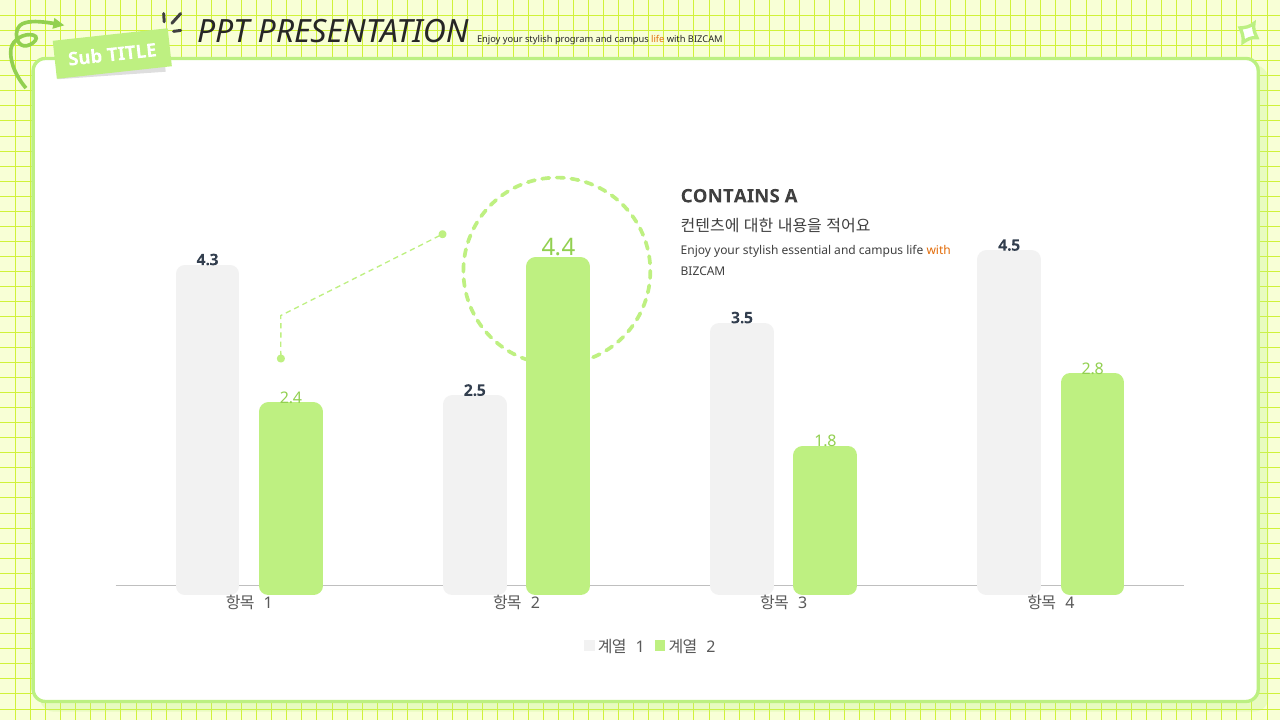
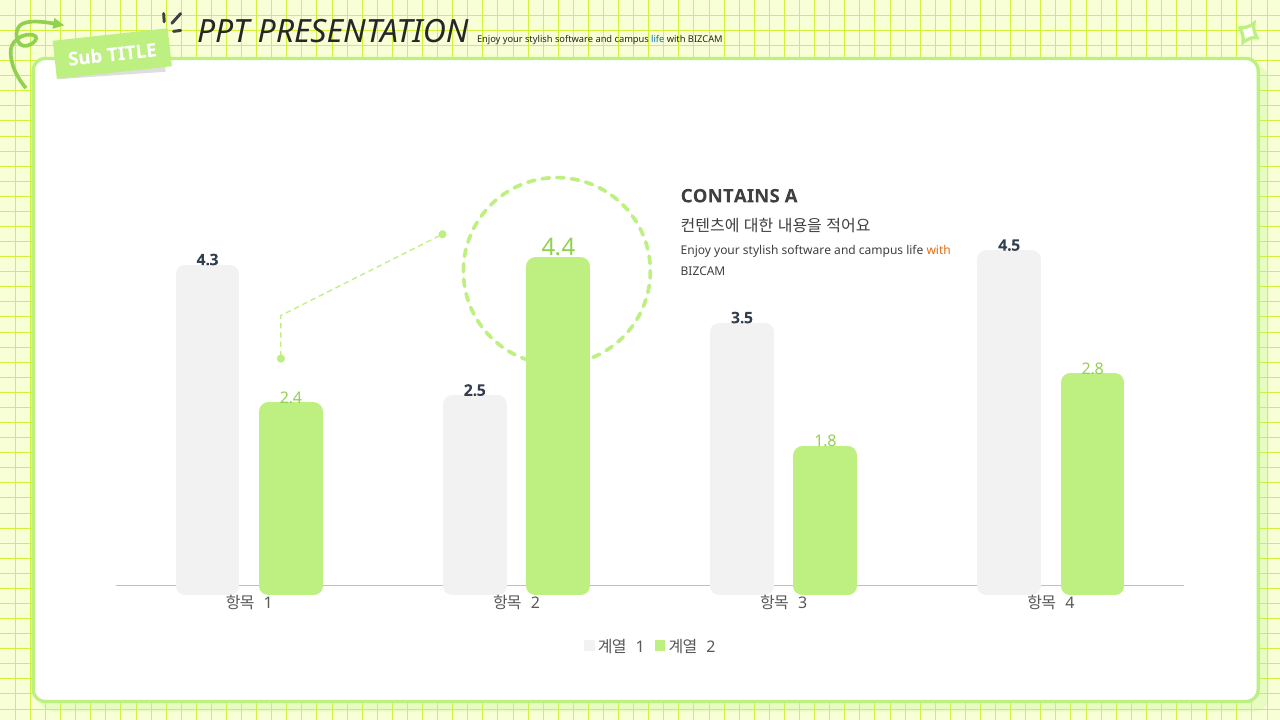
program at (574, 40): program -> software
life at (658, 40) colour: orange -> blue
essential at (806, 250): essential -> software
